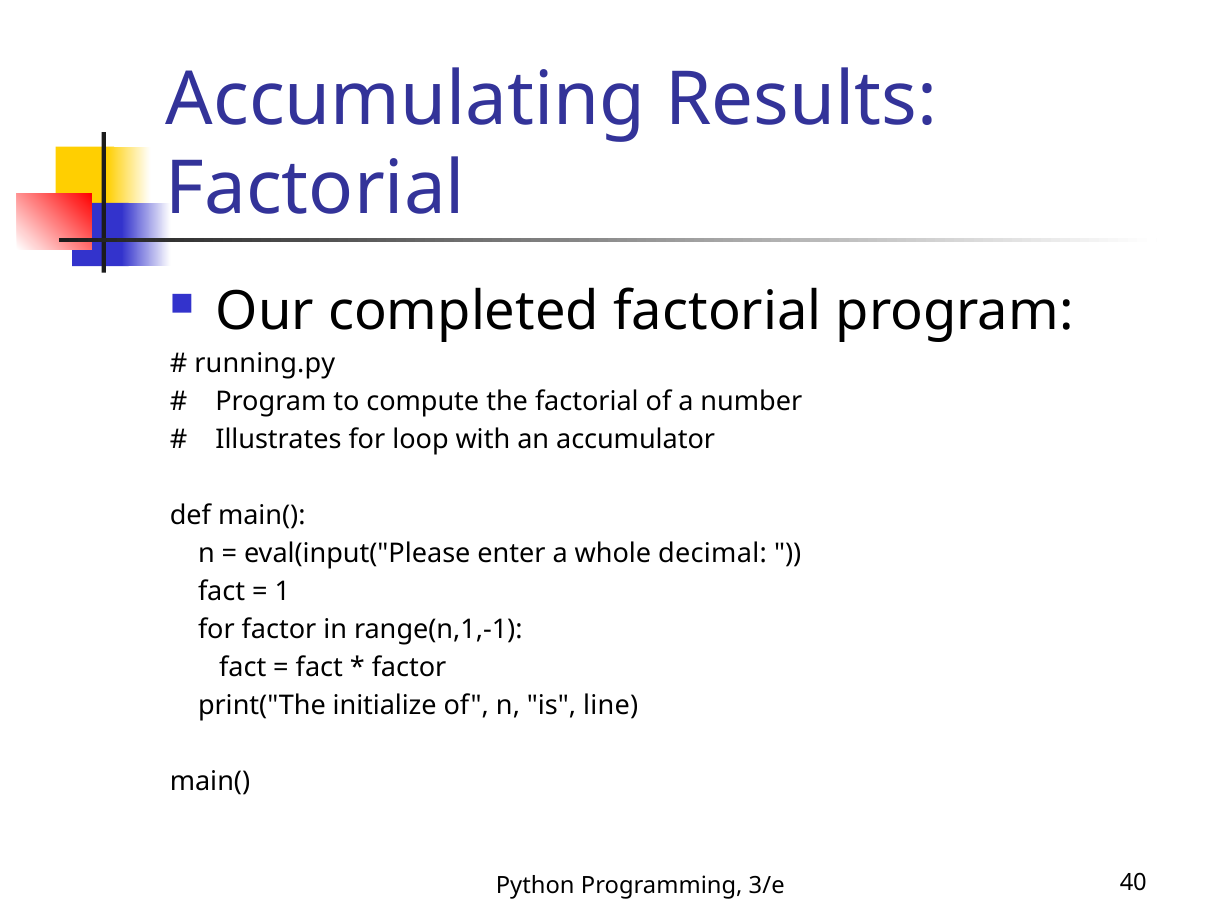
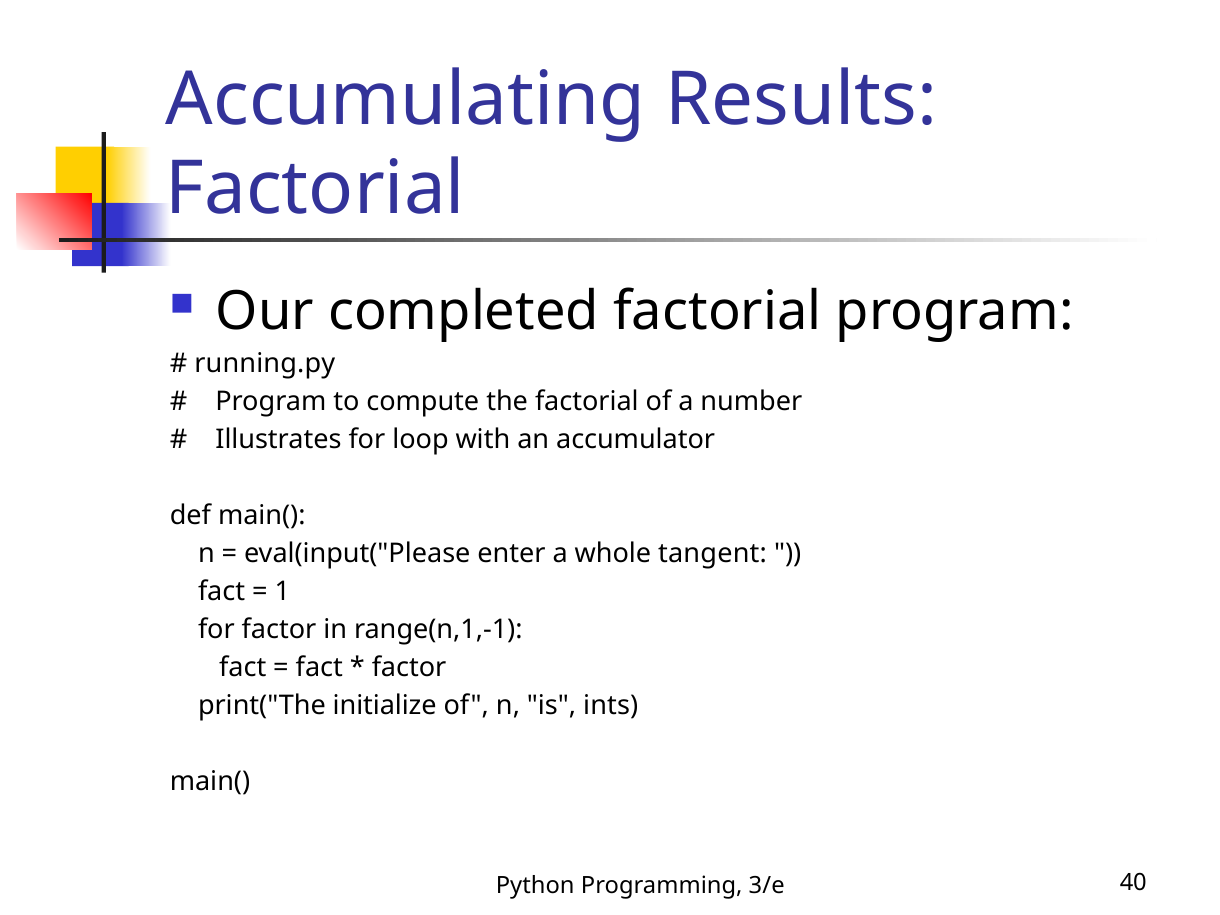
decimal: decimal -> tangent
line: line -> ints
